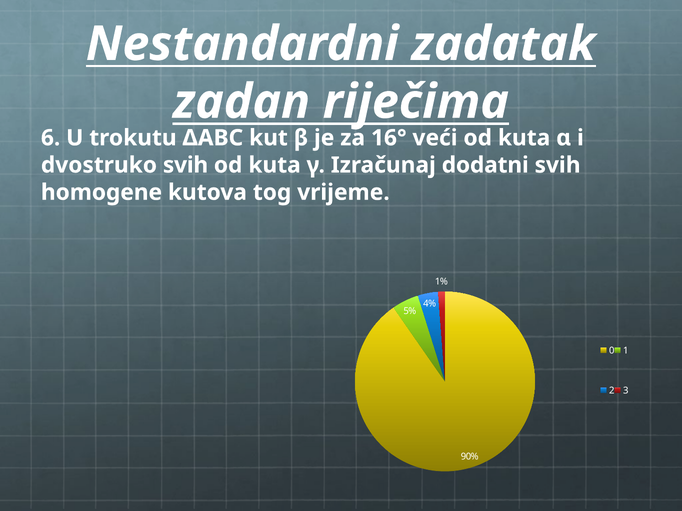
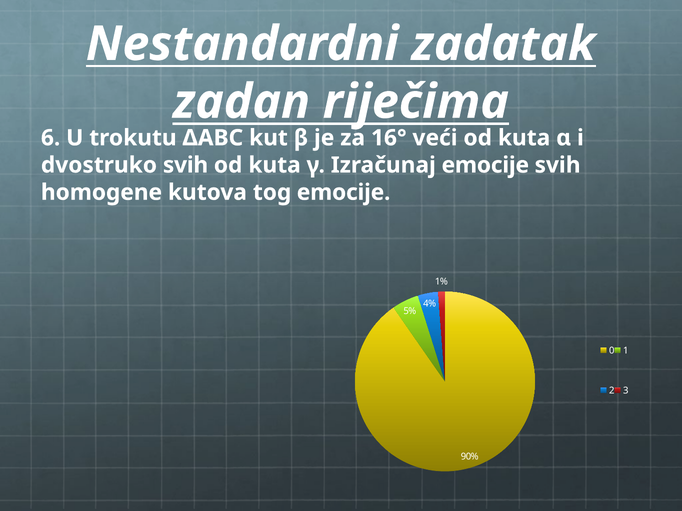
Izračunaj dodatni: dodatni -> emocije
tog vrijeme: vrijeme -> emocije
